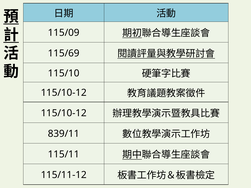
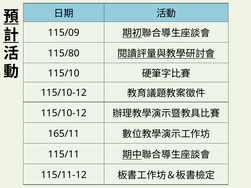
115/69: 115/69 -> 115/80
839/11: 839/11 -> 165/11
